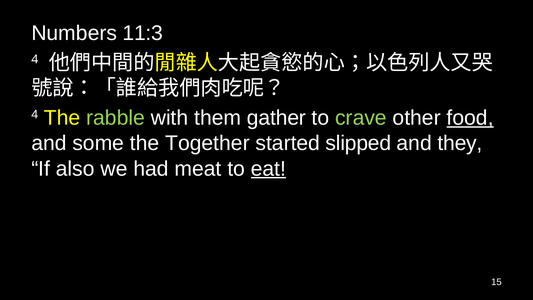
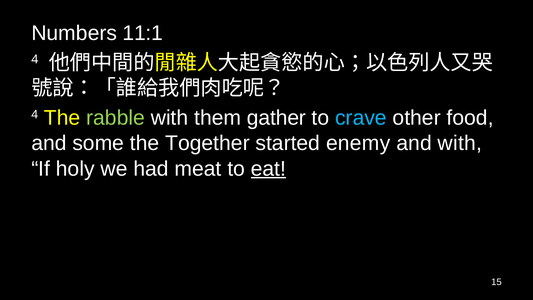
11:3: 11:3 -> 11:1
crave colour: light green -> light blue
food underline: present -> none
slipped: slipped -> enemy
and they: they -> with
also: also -> holy
